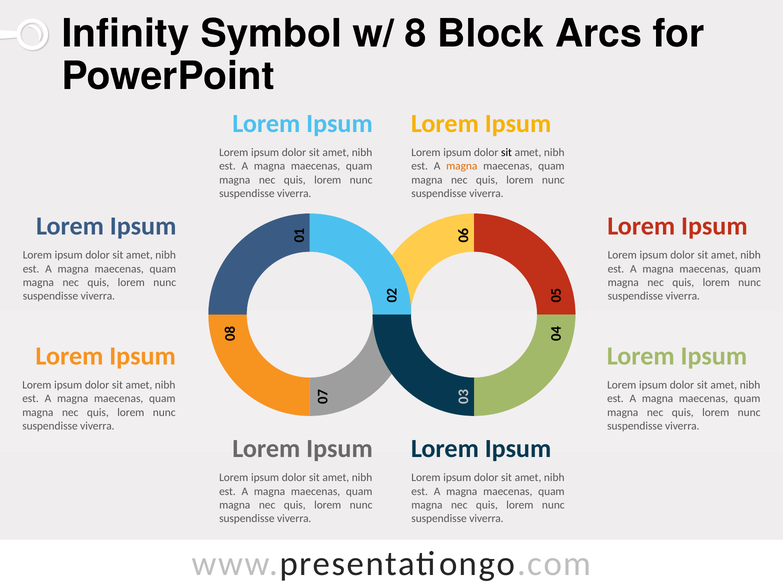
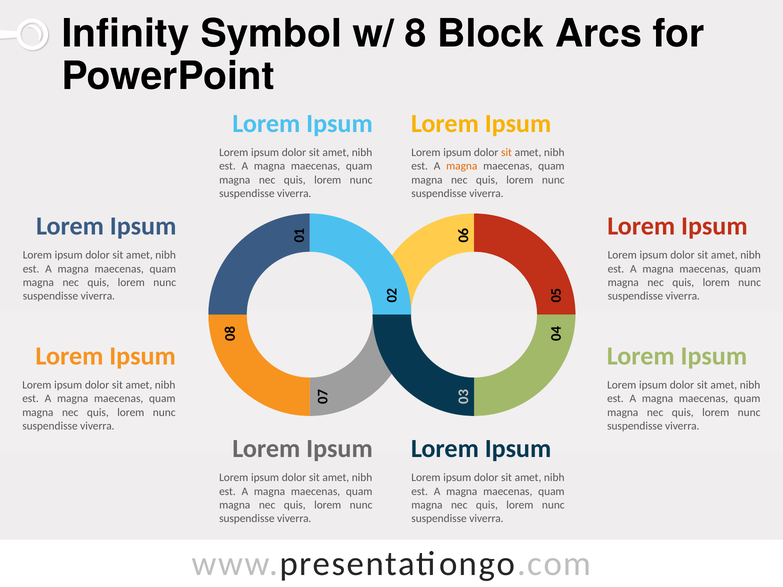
sit at (507, 153) colour: black -> orange
